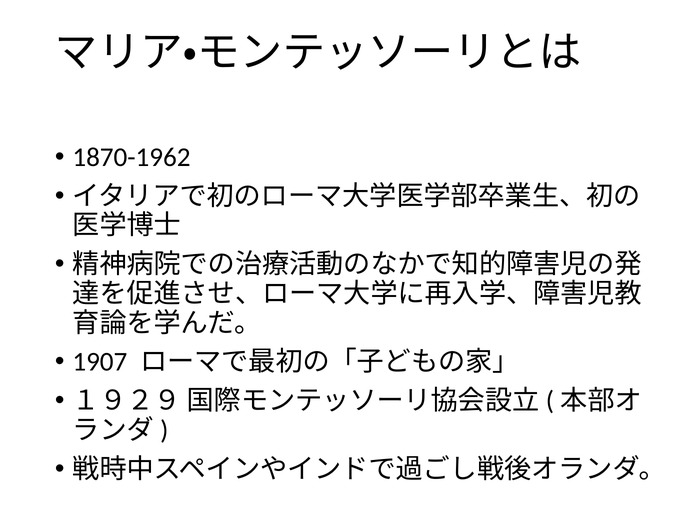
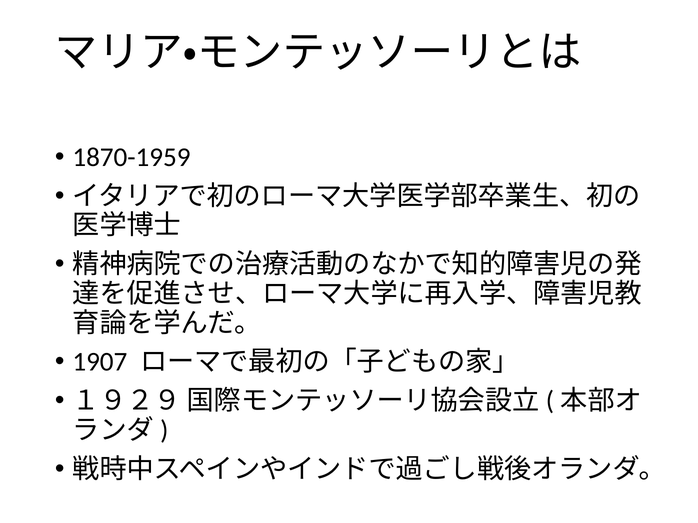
1870-1962: 1870-1962 -> 1870-1959
